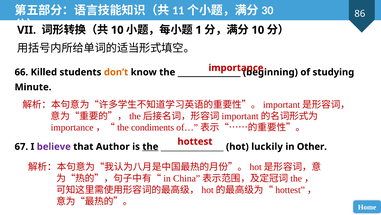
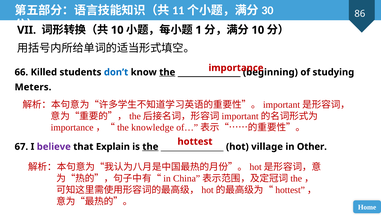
don’t colour: orange -> blue
the at (167, 72) underline: none -> present
Minute: Minute -> Meters
condiments: condiments -> knowledge
Author: Author -> Explain
luckily: luckily -> village
